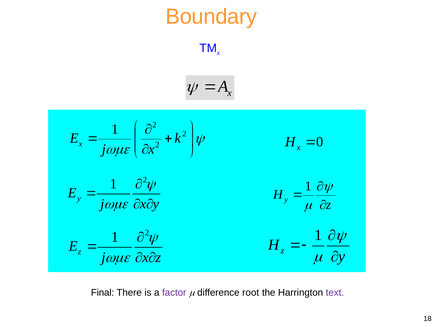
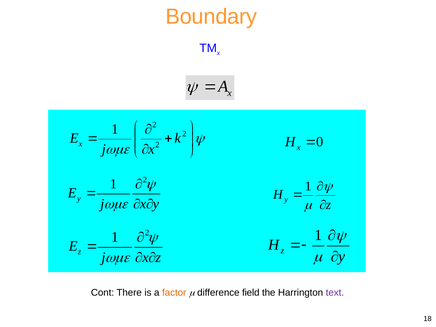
Final: Final -> Cont
factor colour: purple -> orange
root: root -> field
